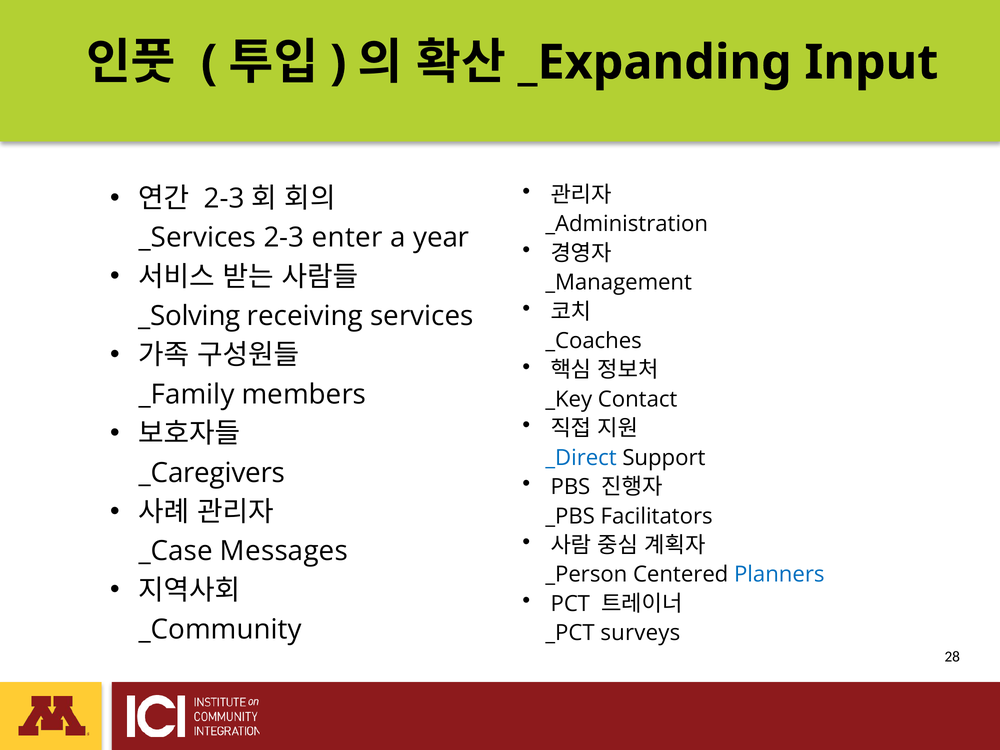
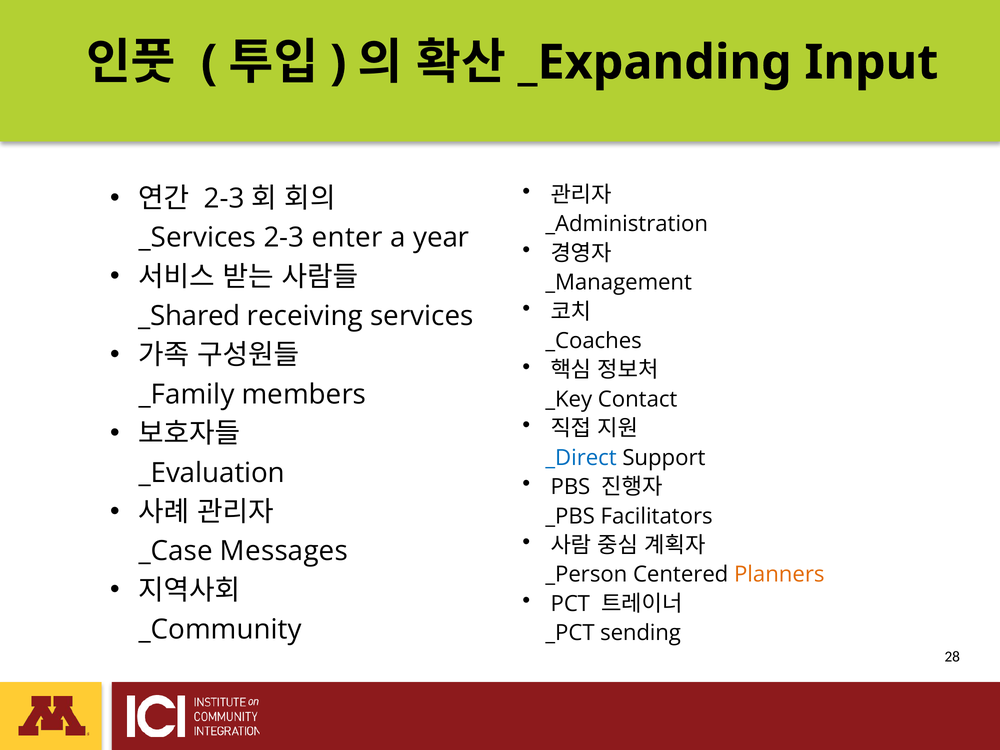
_Solving: _Solving -> _Shared
_Caregivers: _Caregivers -> _Evaluation
Planners colour: blue -> orange
surveys: surveys -> sending
